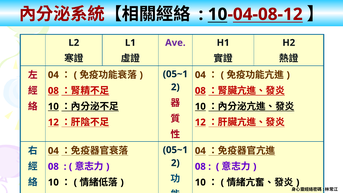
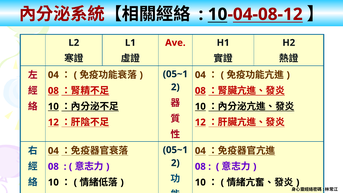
Ave colour: purple -> red
